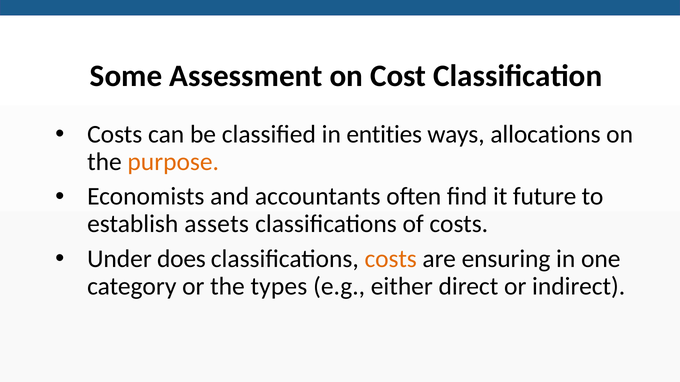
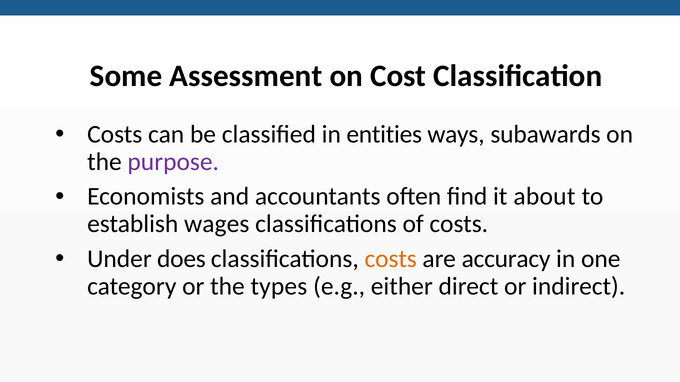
allocations: allocations -> subawards
purpose colour: orange -> purple
future: future -> about
assets: assets -> wages
ensuring: ensuring -> accuracy
